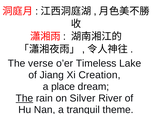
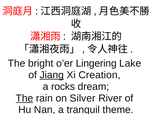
verse: verse -> bright
Timeless: Timeless -> Lingering
Jiang underline: none -> present
place: place -> rocks
